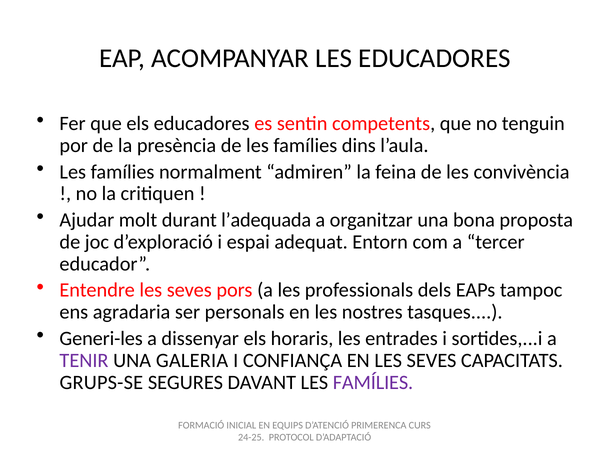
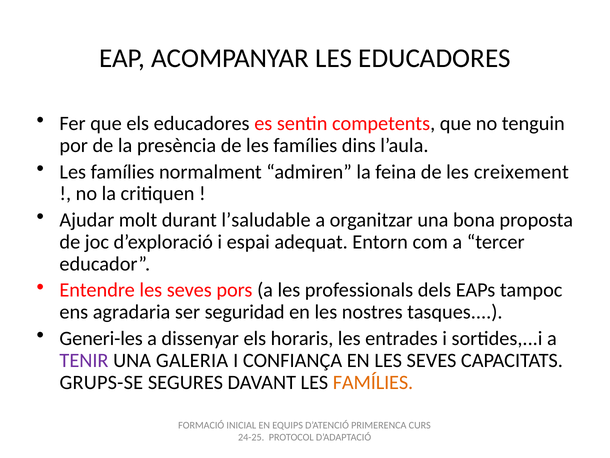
convivència: convivència -> creixement
l’adequada: l’adequada -> l’saludable
personals: personals -> seguridad
FAMÍLIES at (373, 382) colour: purple -> orange
